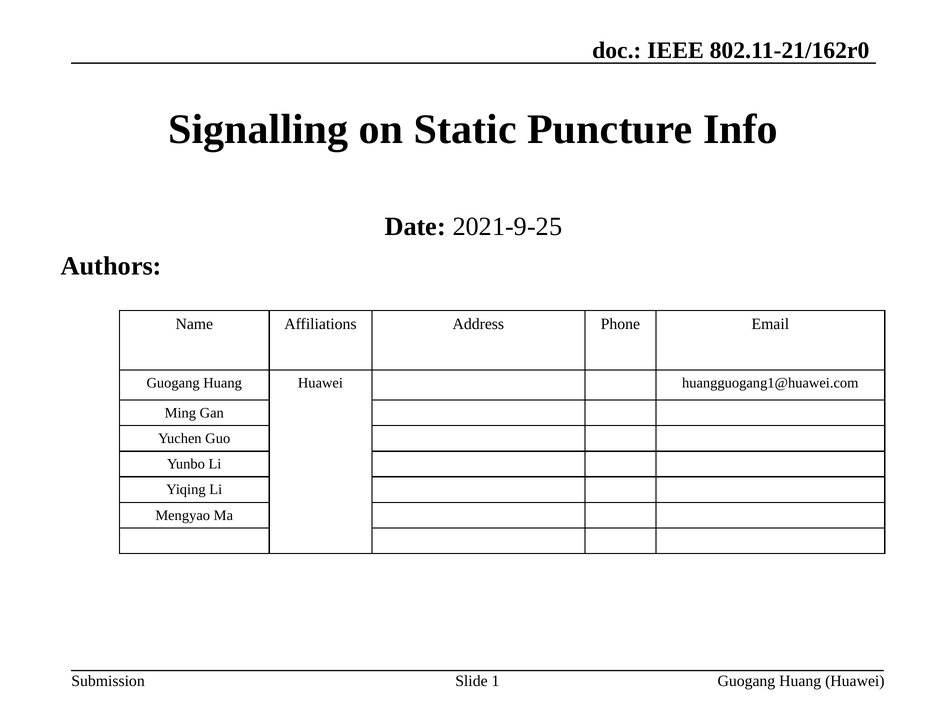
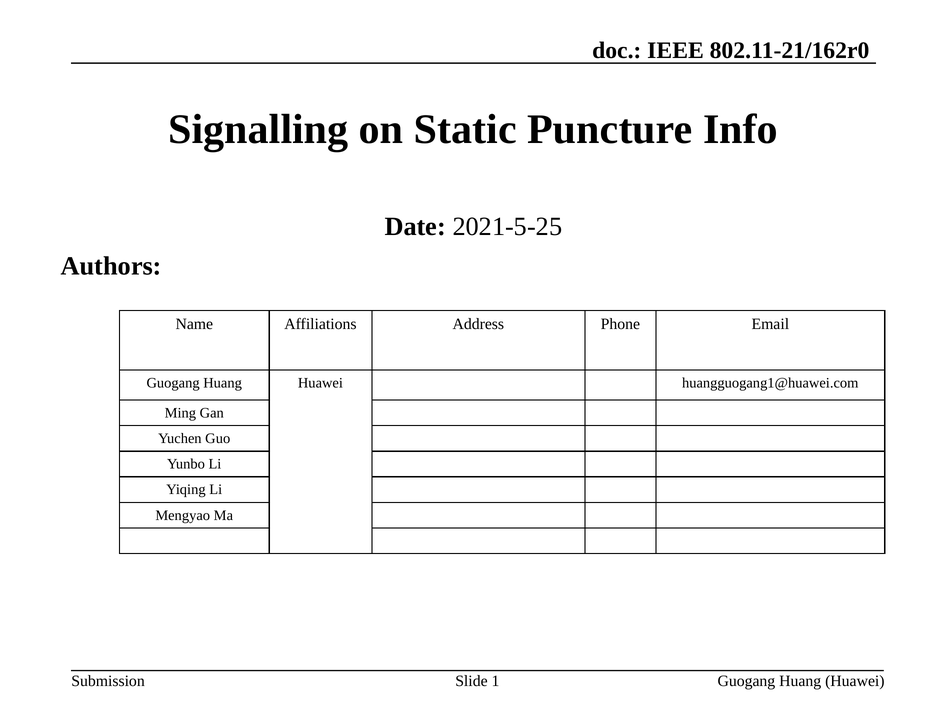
2021-9-25: 2021-9-25 -> 2021-5-25
